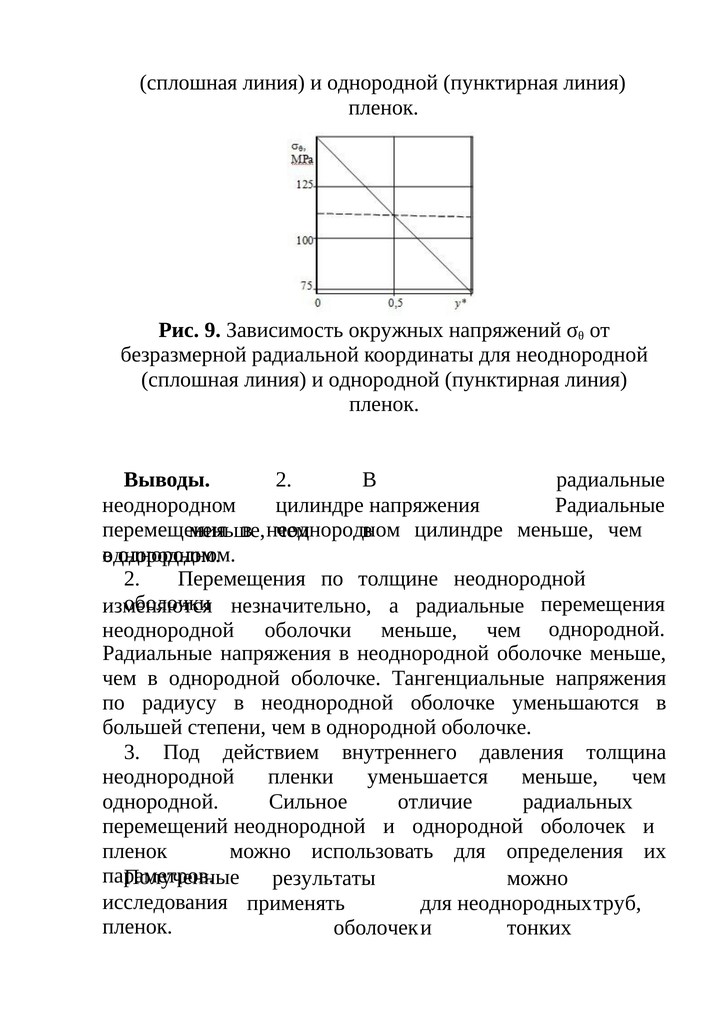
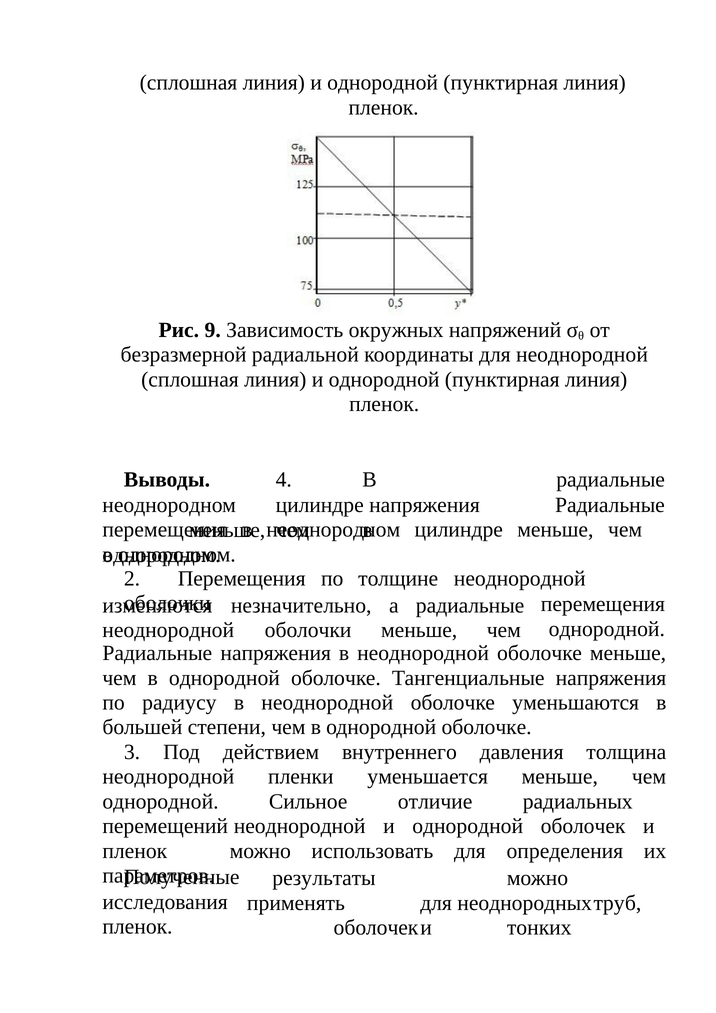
Выводы 2: 2 -> 4
